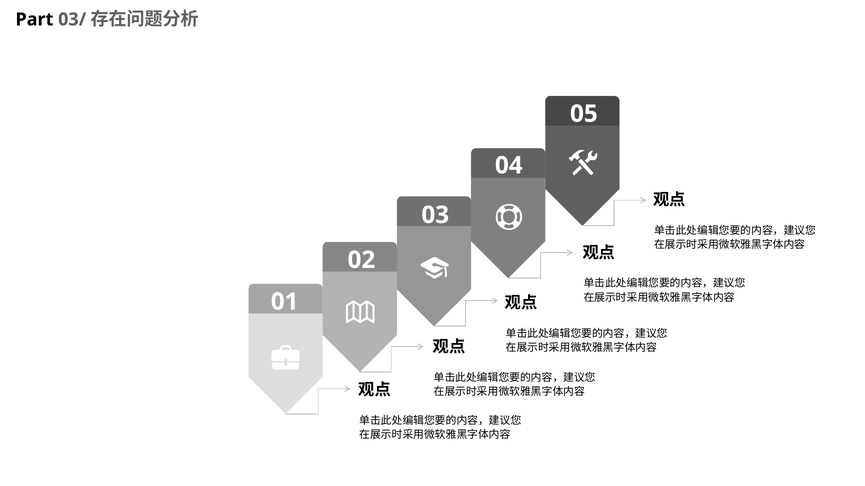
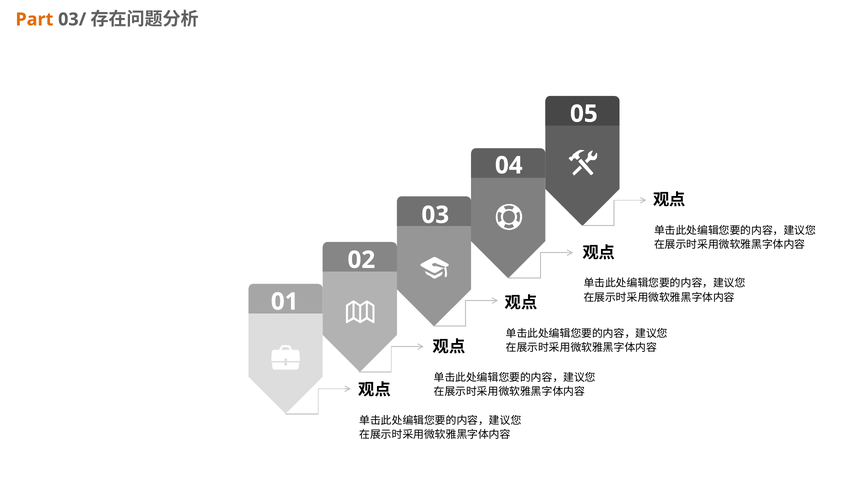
Part colour: black -> orange
